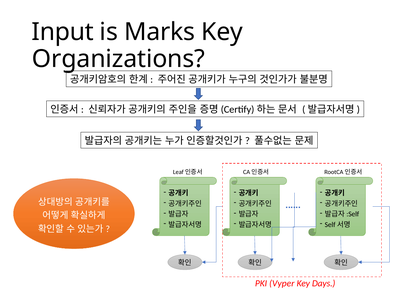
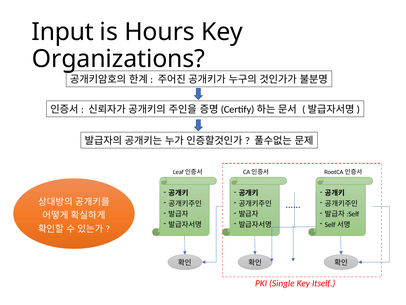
Marks: Marks -> Hours
Vyper: Vyper -> Single
Days: Days -> Itself
